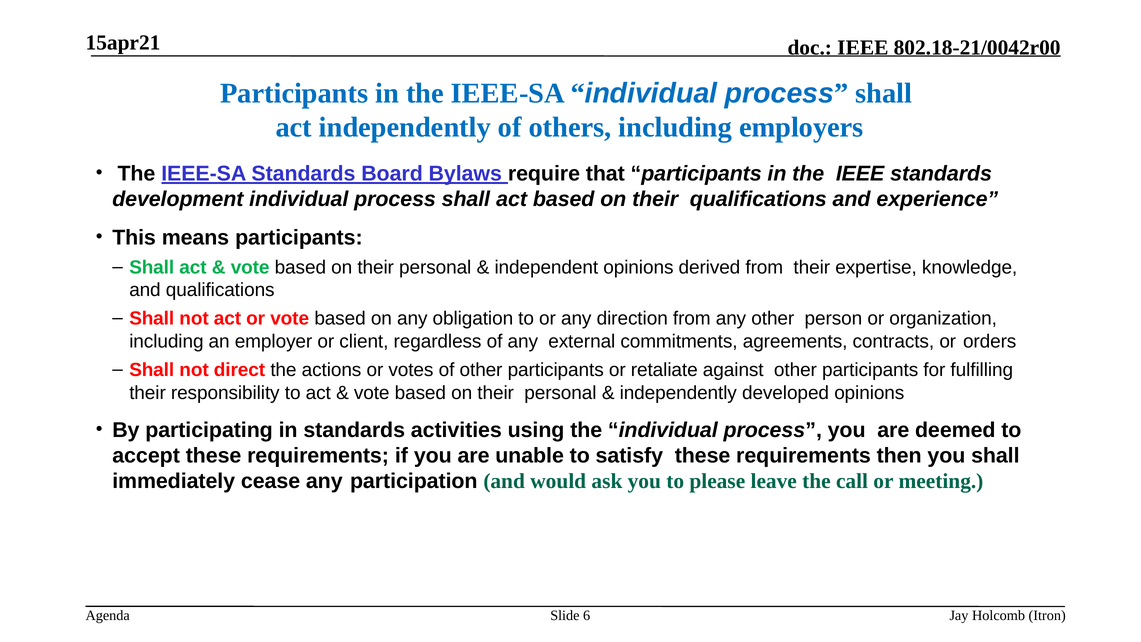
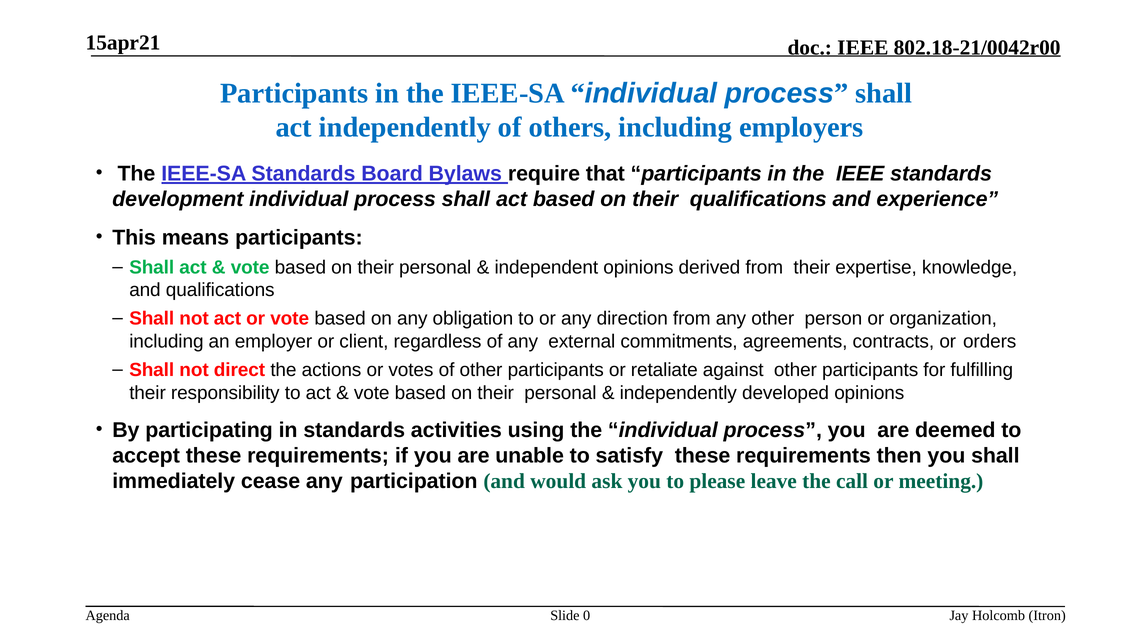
6: 6 -> 0
